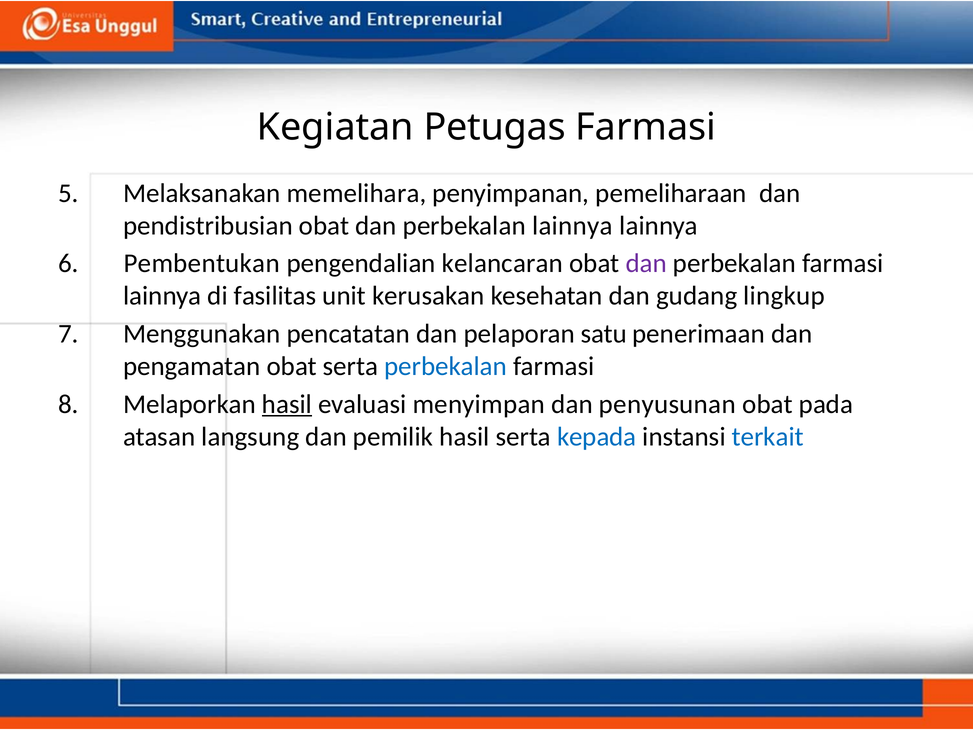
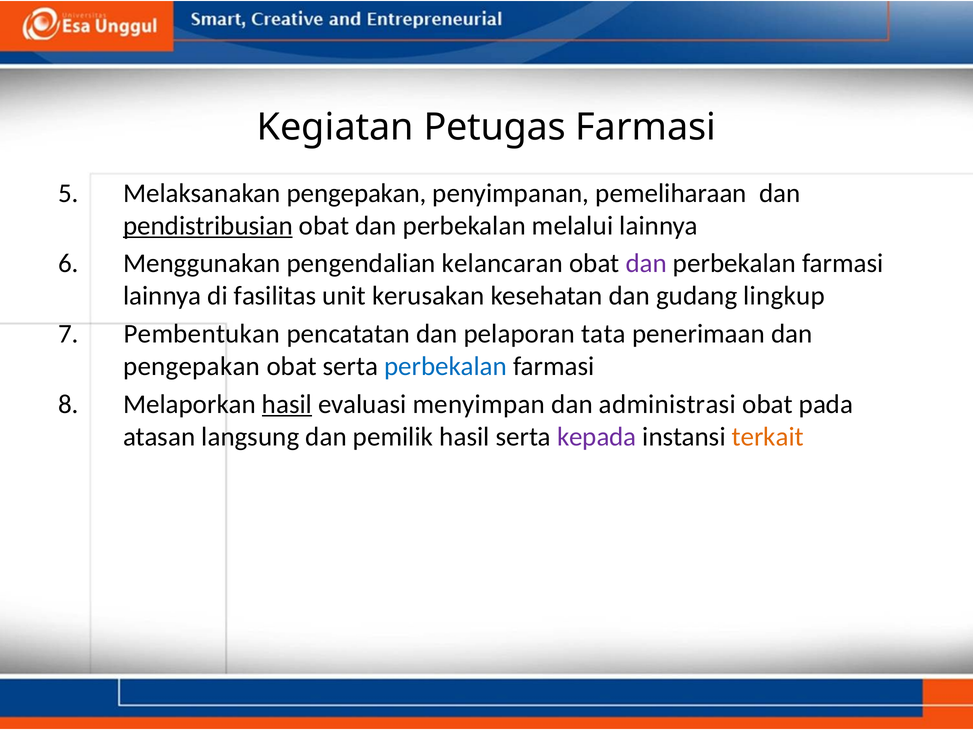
Melaksanakan memelihara: memelihara -> pengepakan
pendistribusian underline: none -> present
perbekalan lainnya: lainnya -> melalui
Pembentukan: Pembentukan -> Menggunakan
Menggunakan: Menggunakan -> Pembentukan
satu: satu -> tata
pengamatan at (192, 366): pengamatan -> pengepakan
penyusunan: penyusunan -> administrasi
kepada colour: blue -> purple
terkait colour: blue -> orange
